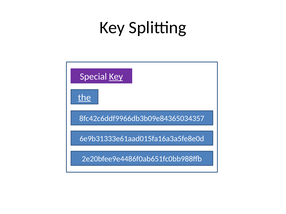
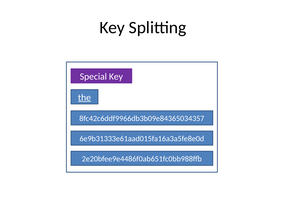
Key at (116, 77) underline: present -> none
